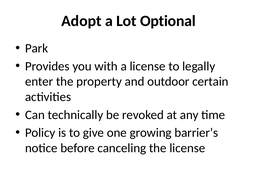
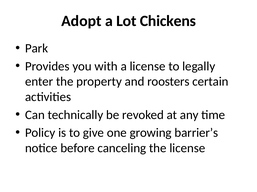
Optional: Optional -> Chickens
outdoor: outdoor -> roosters
